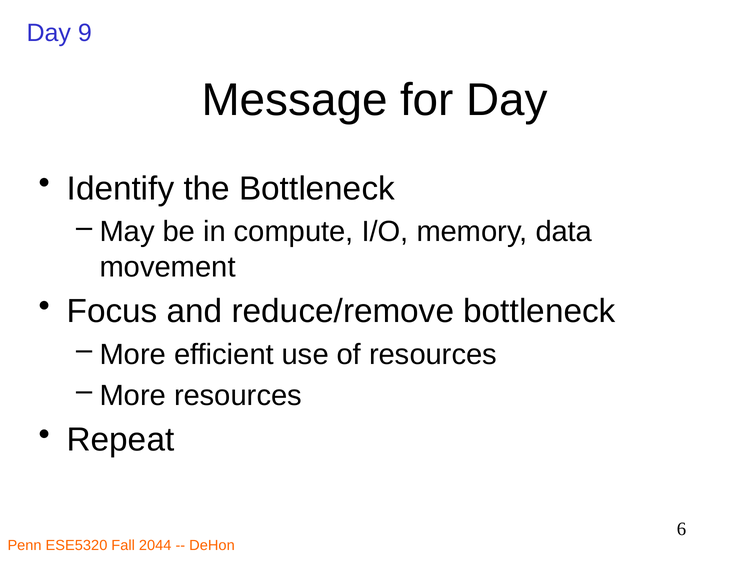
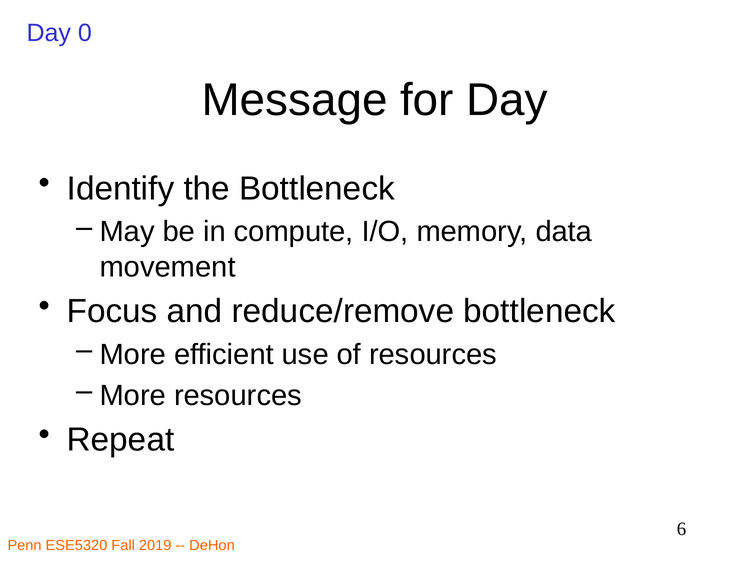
9: 9 -> 0
2044: 2044 -> 2019
